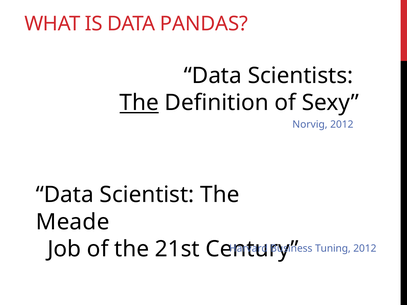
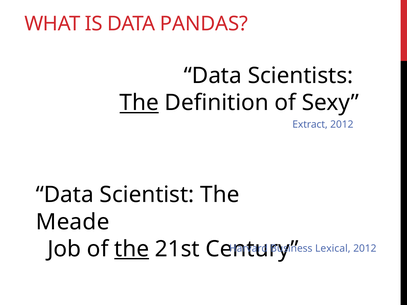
Norvig: Norvig -> Extract
the at (132, 249) underline: none -> present
Tuning: Tuning -> Lexical
